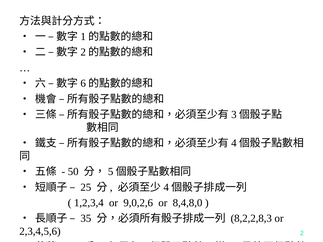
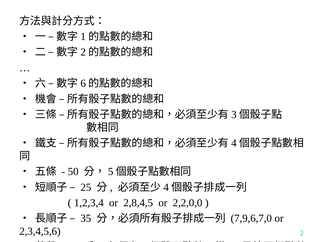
9,0,2,6: 9,0,2,6 -> 2,8,4,5
8,4,8,0: 8,4,8,0 -> 2,2,0,0
8,2,2,8,3: 8,2,2,8,3 -> 7,9,6,7,0
